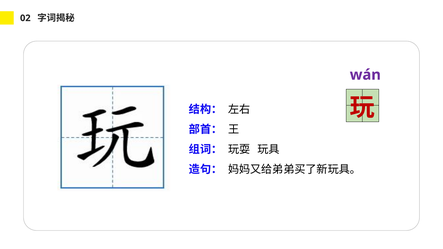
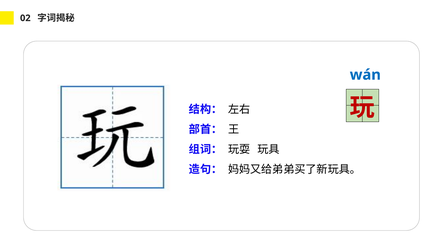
wán colour: purple -> blue
